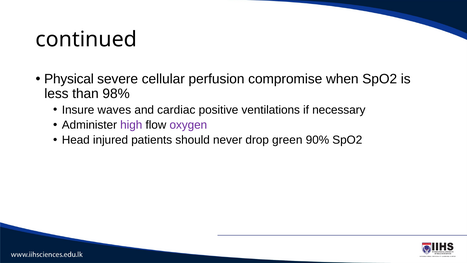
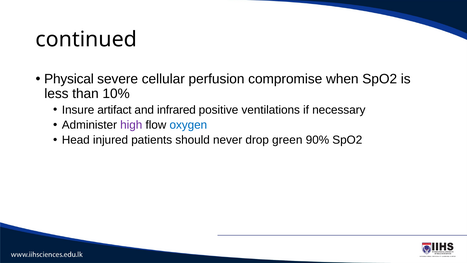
98%: 98% -> 10%
waves: waves -> artifact
cardiac: cardiac -> infrared
oxygen colour: purple -> blue
